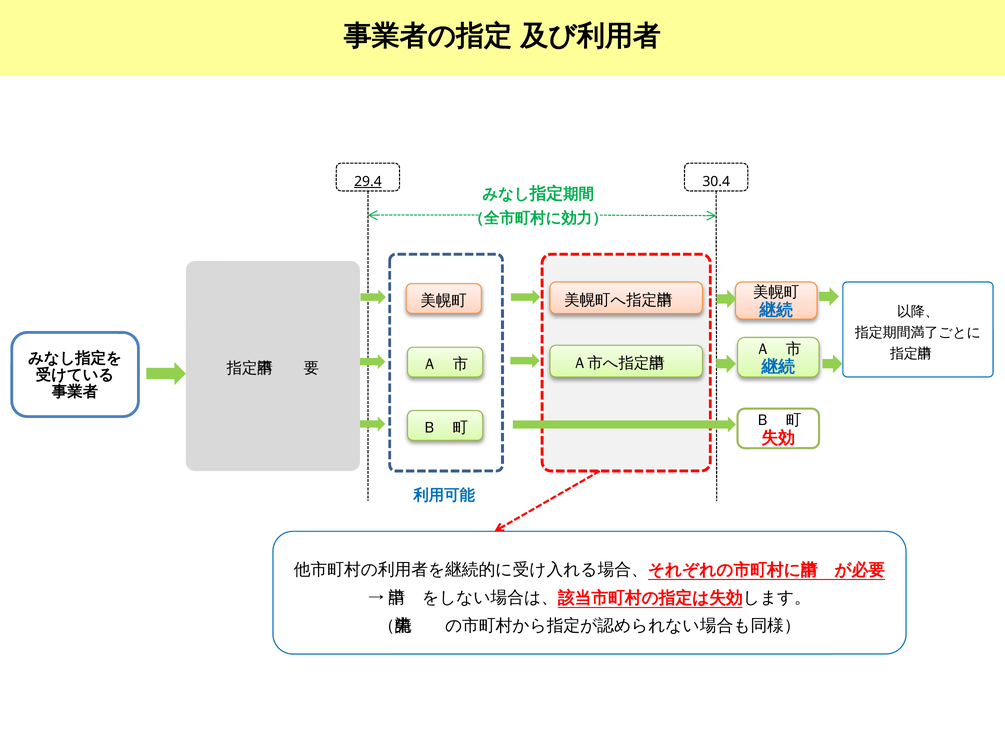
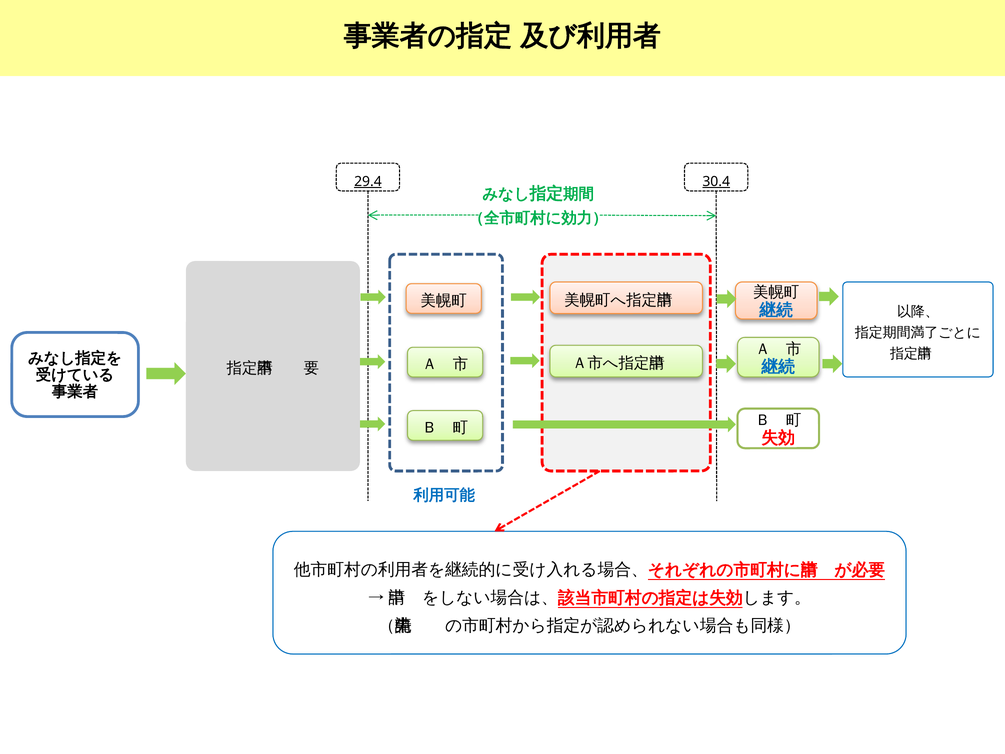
30.4 underline: none -> present
